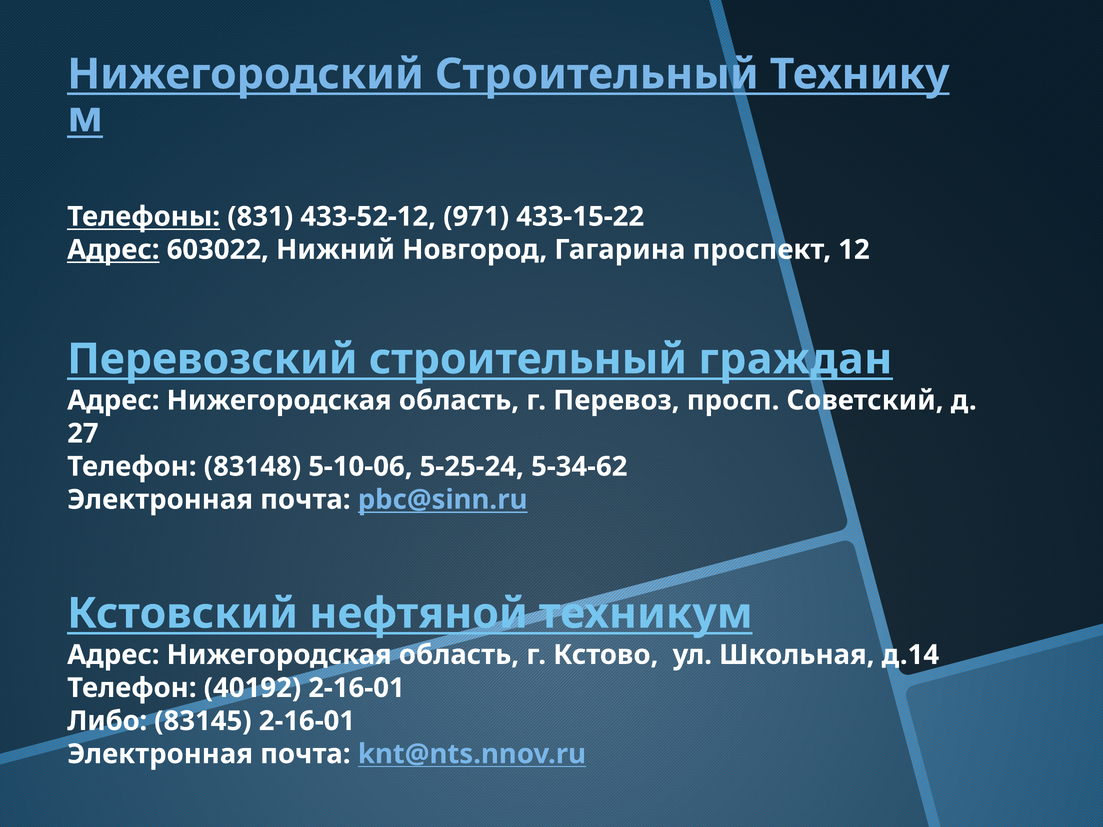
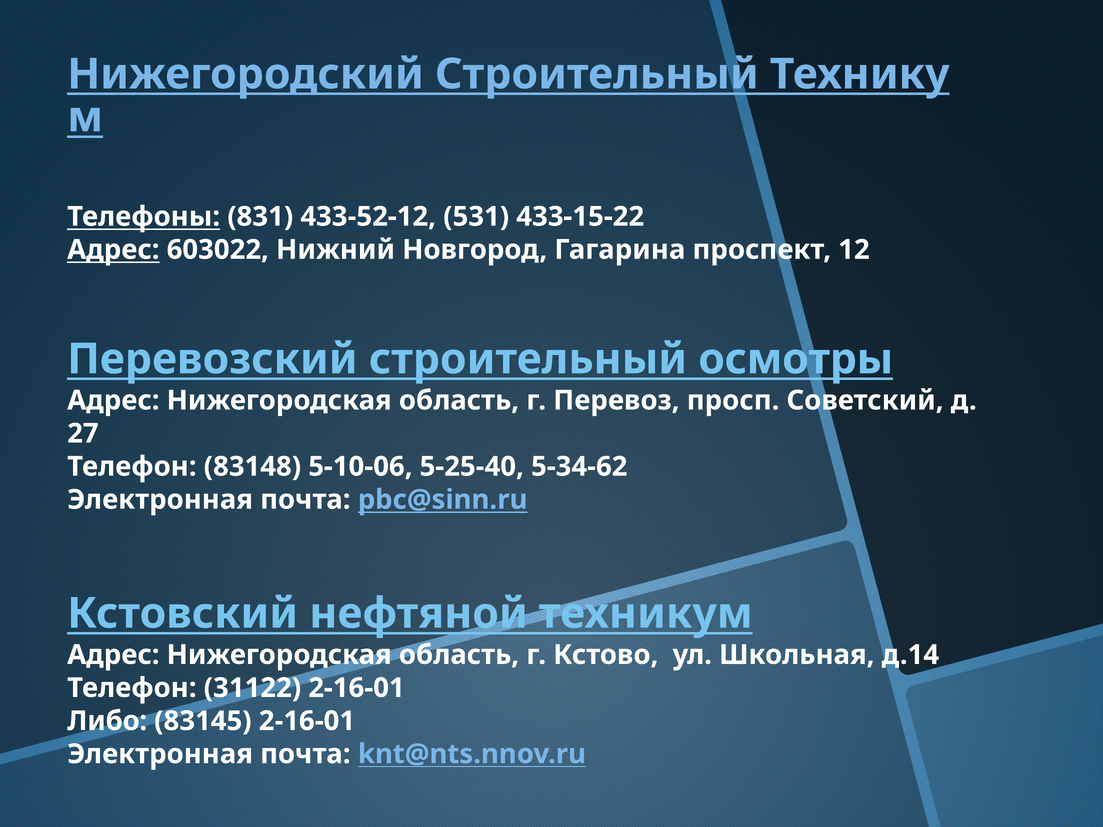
971: 971 -> 531
граждан: граждан -> осмотры
5-25-24: 5-25-24 -> 5-25-40
40192: 40192 -> 31122
